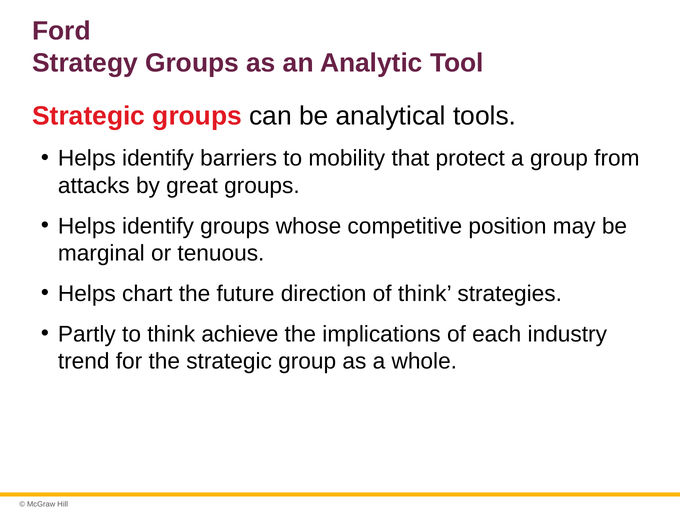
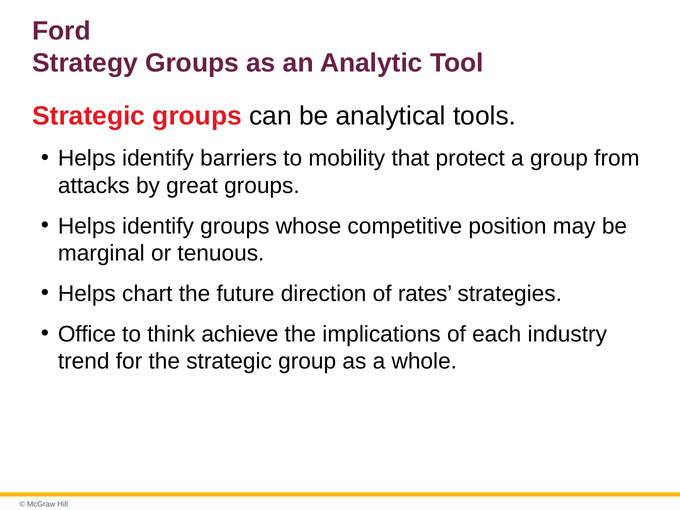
of think: think -> rates
Partly: Partly -> Office
